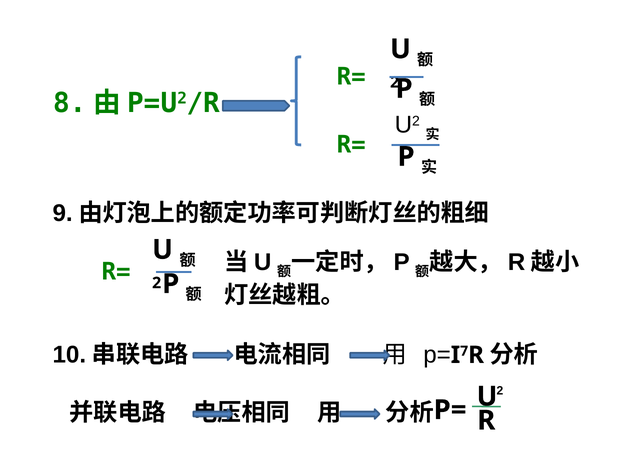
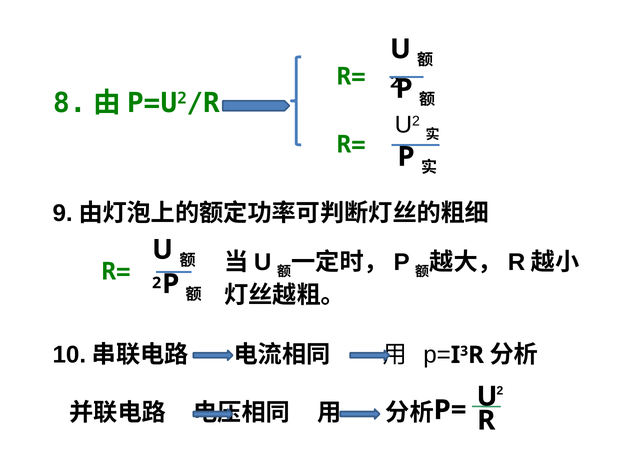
7: 7 -> 3
